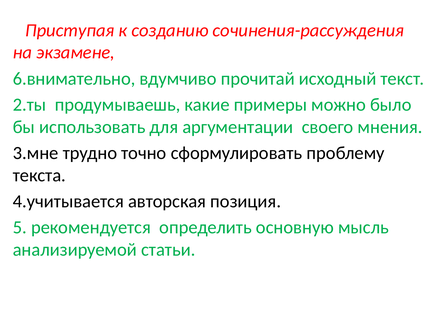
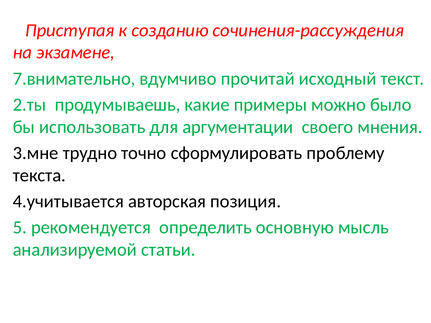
6.внимательно: 6.внимательно -> 7.внимательно
